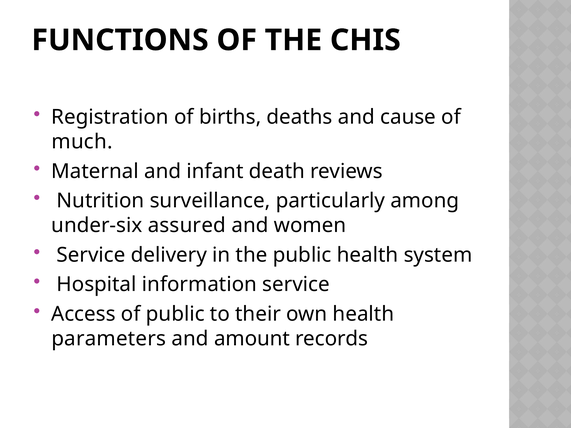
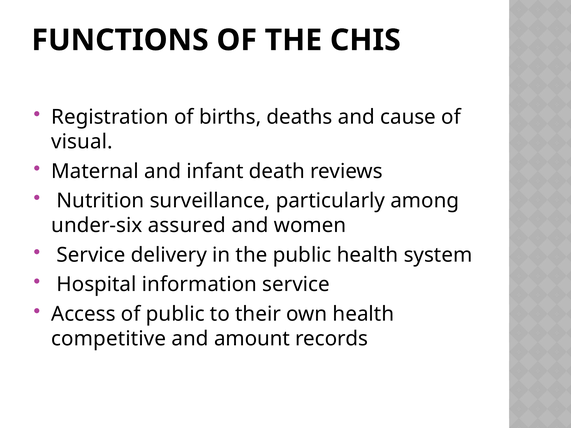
much: much -> visual
parameters: parameters -> competitive
